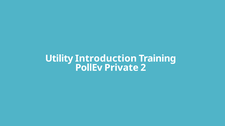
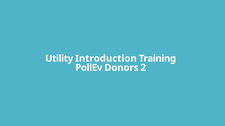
Private: Private -> Donors
